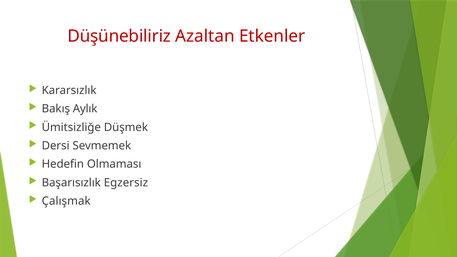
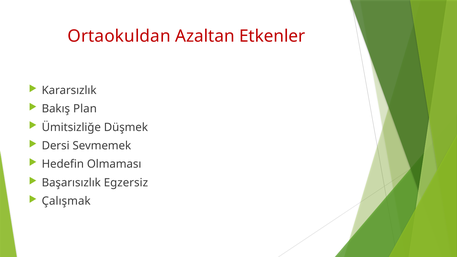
Düşünebiliriz: Düşünebiliriz -> Ortaokuldan
Aylık: Aylık -> Plan
